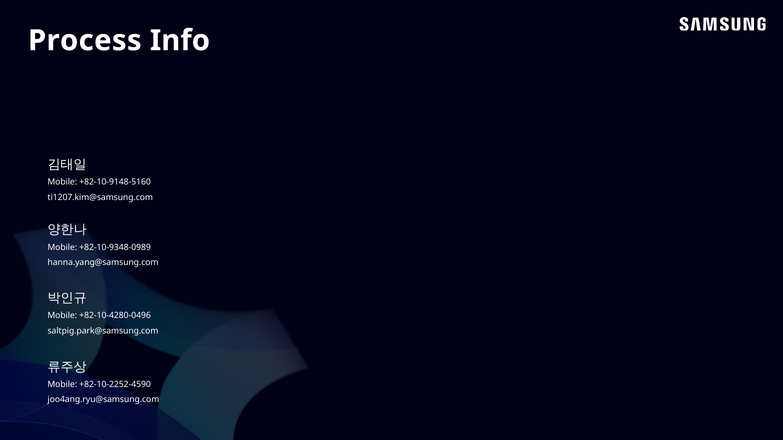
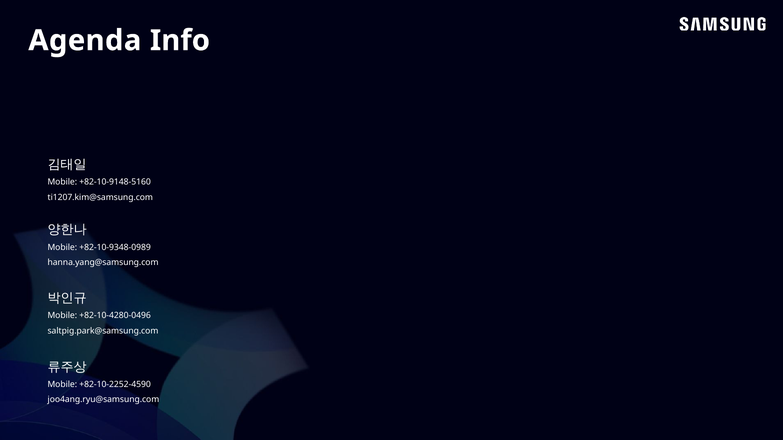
Process: Process -> Agenda
